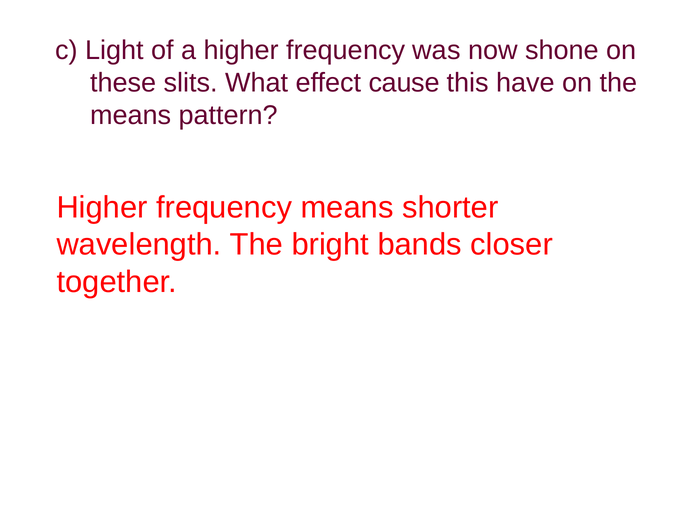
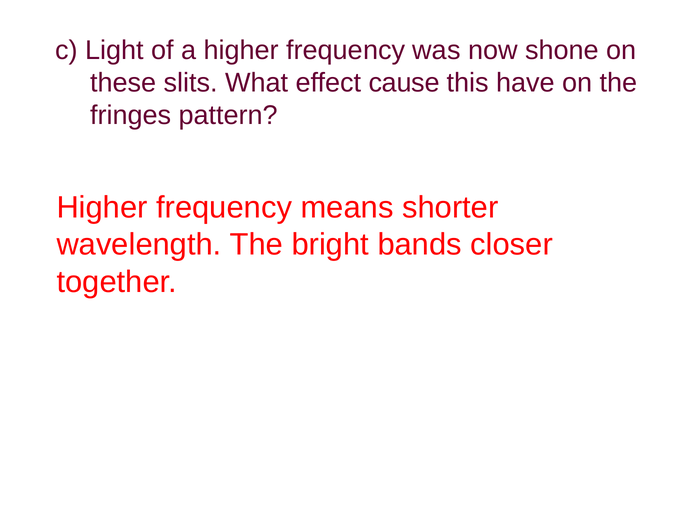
means at (131, 115): means -> fringes
